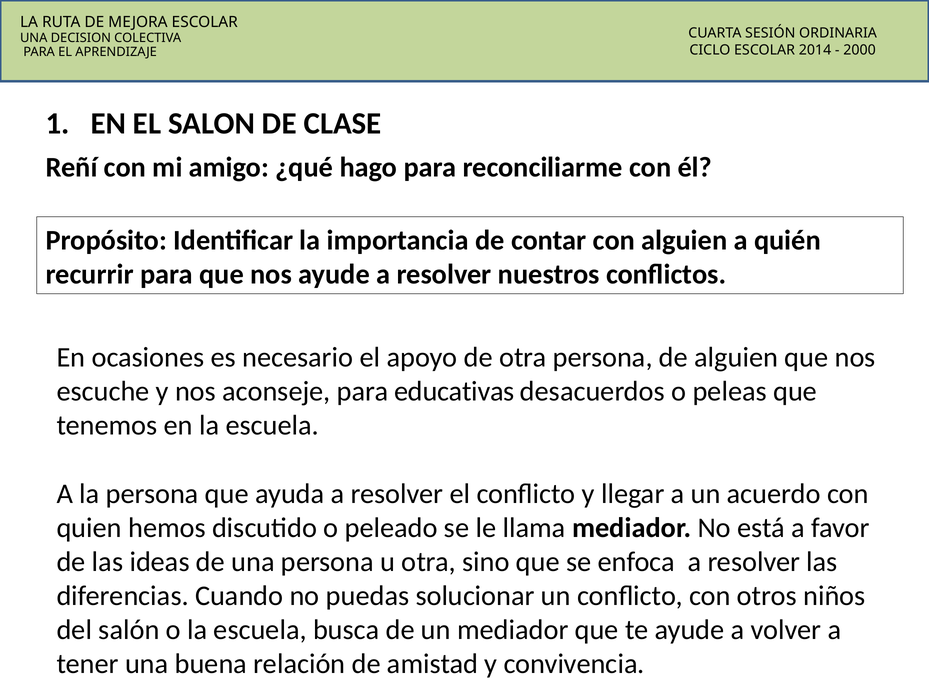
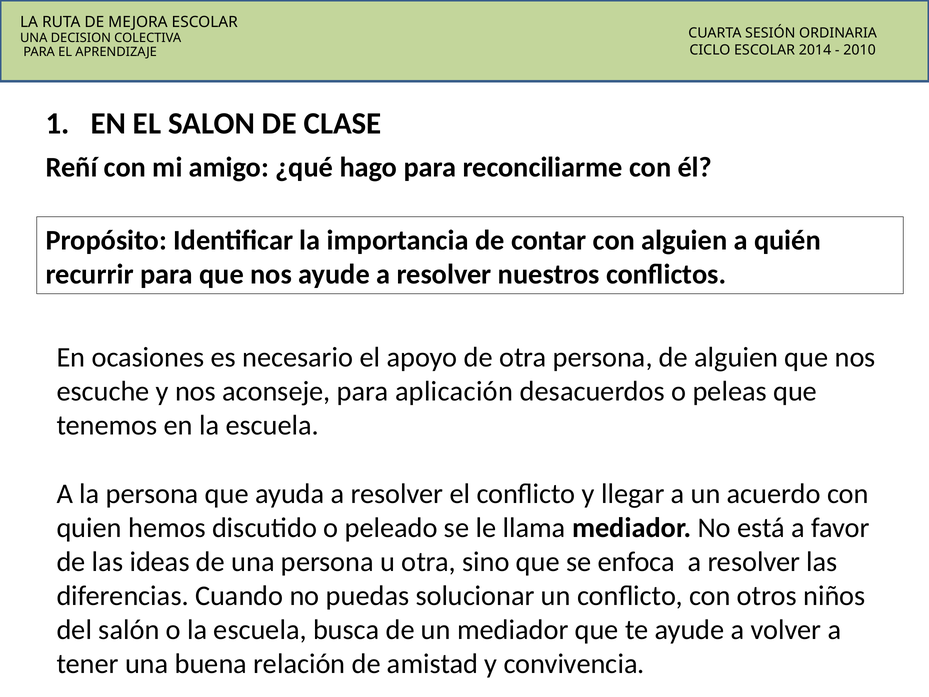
2000: 2000 -> 2010
educativas: educativas -> aplicación
